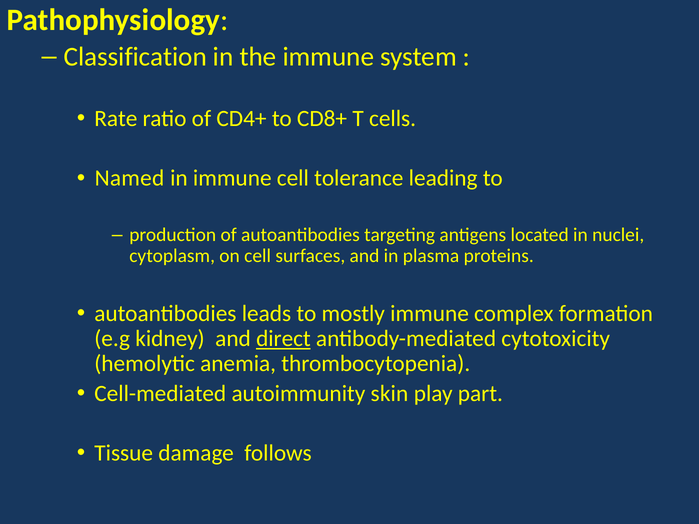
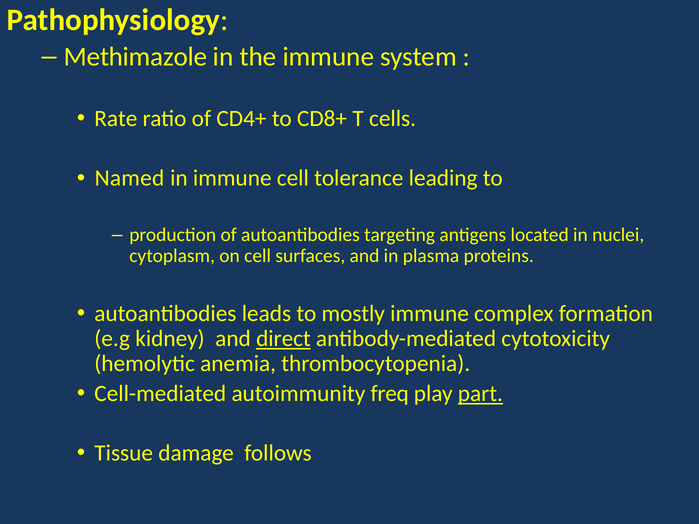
Classification: Classification -> Methimazole
skin: skin -> freq
part underline: none -> present
